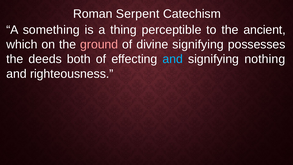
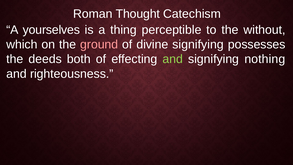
Serpent: Serpent -> Thought
something: something -> yourselves
ancient: ancient -> without
and at (173, 59) colour: light blue -> light green
